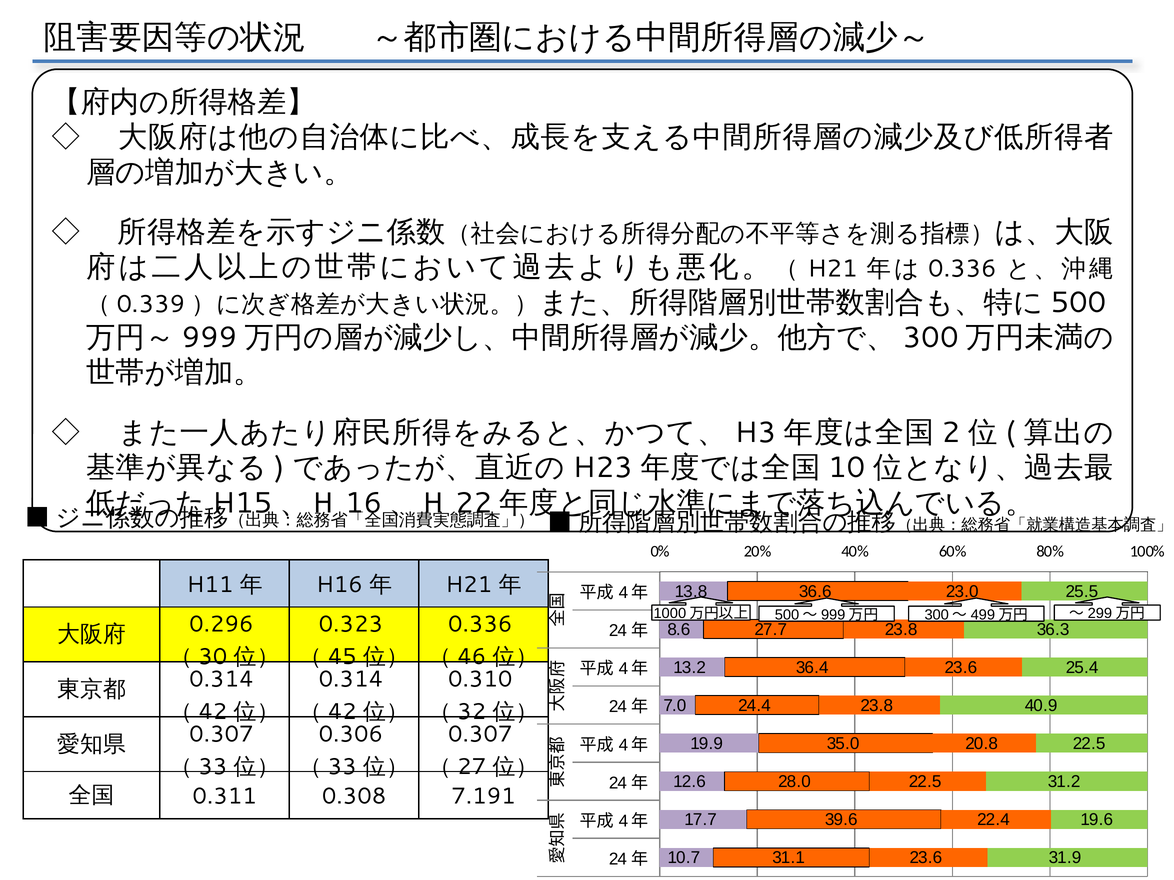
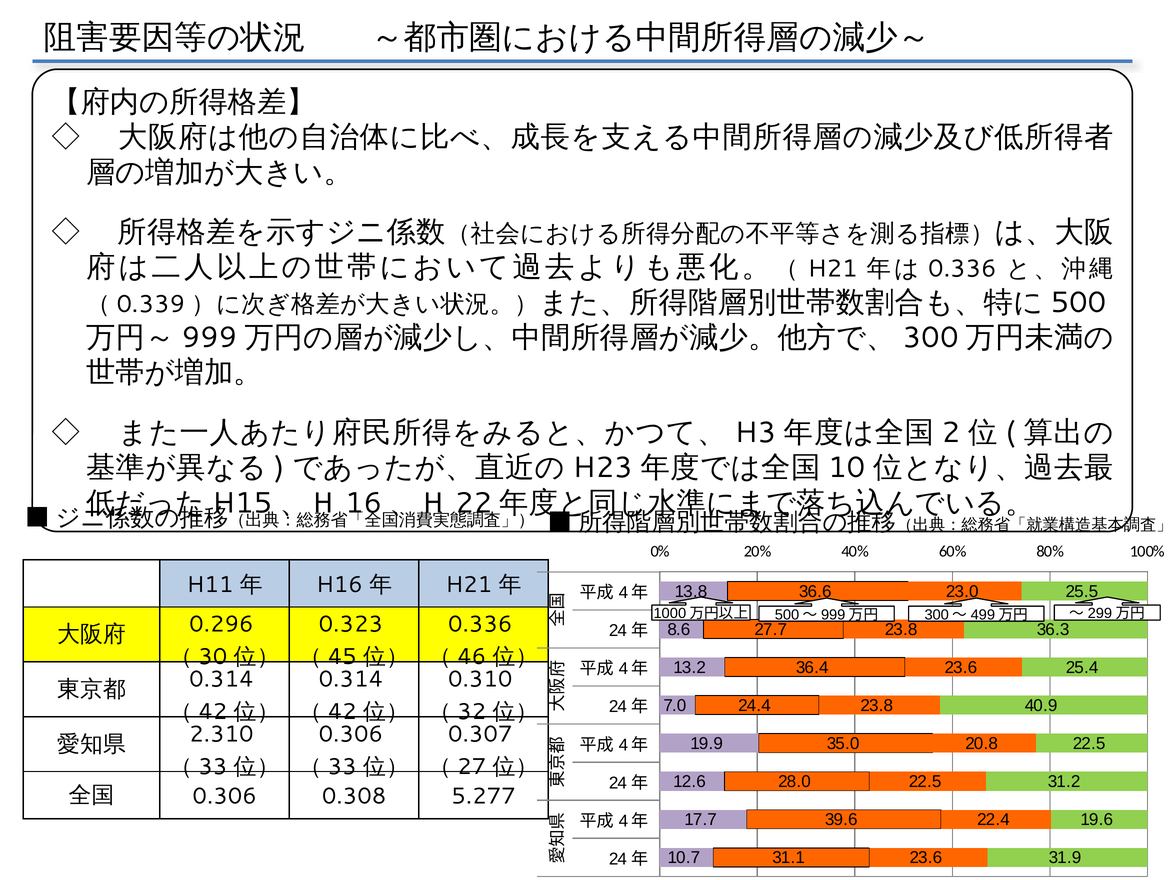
0.307 at (221, 734): 0.307 -> 2.310
0.311 at (225, 797): 0.311 -> 0.306
7.191: 7.191 -> 5.277
